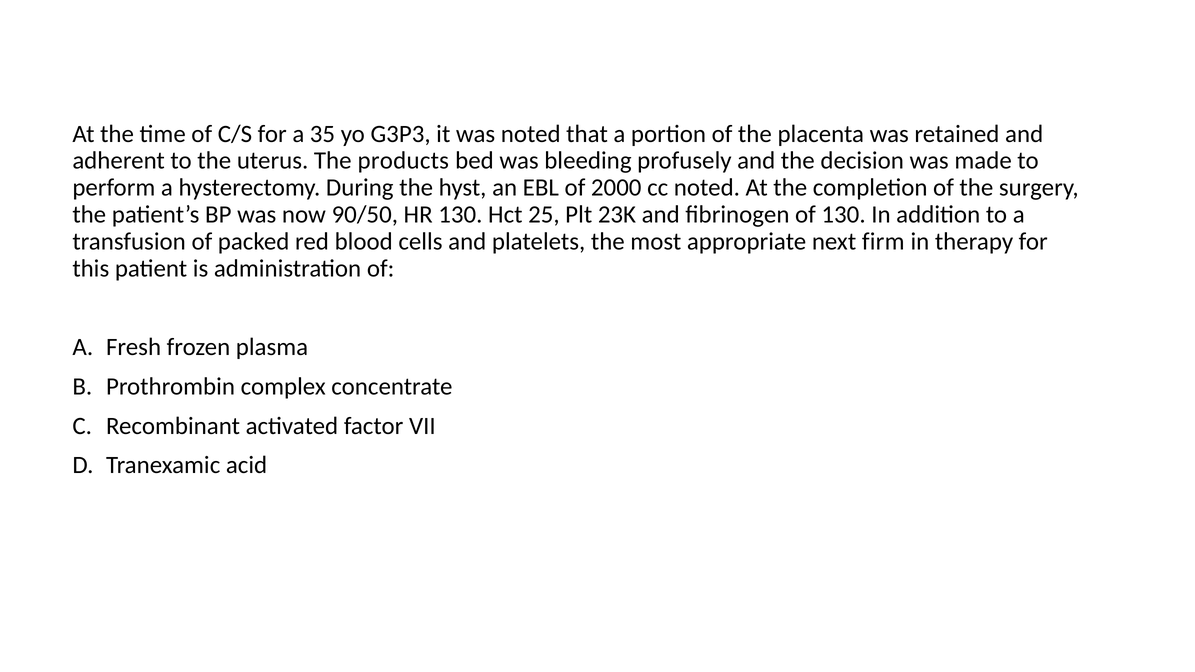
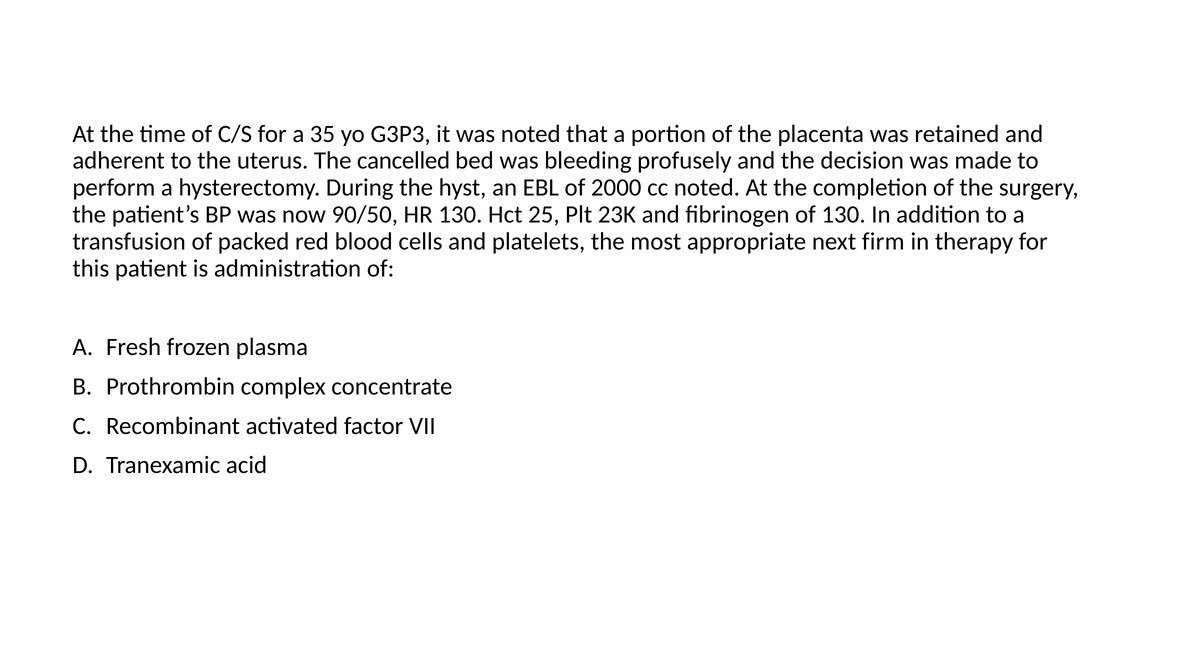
products: products -> cancelled
